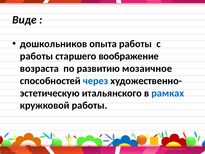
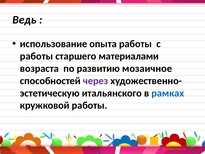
Виде: Виде -> Ведь
дошкольников: дошкольников -> использование
воображение: воображение -> материалами
через colour: blue -> purple
